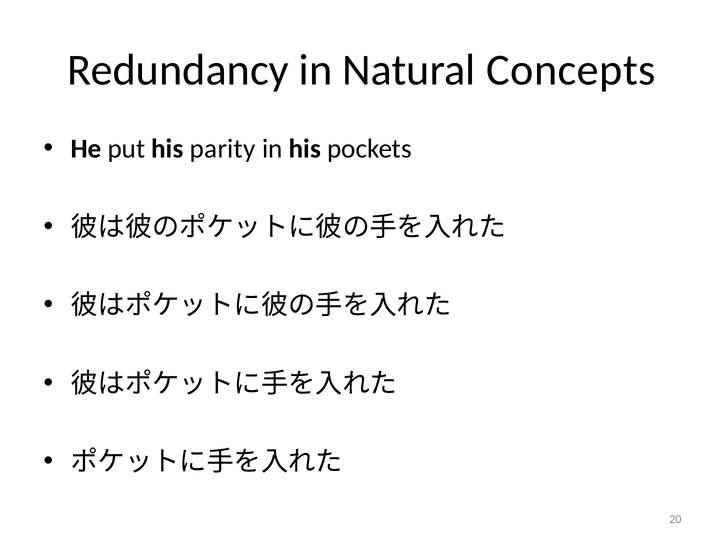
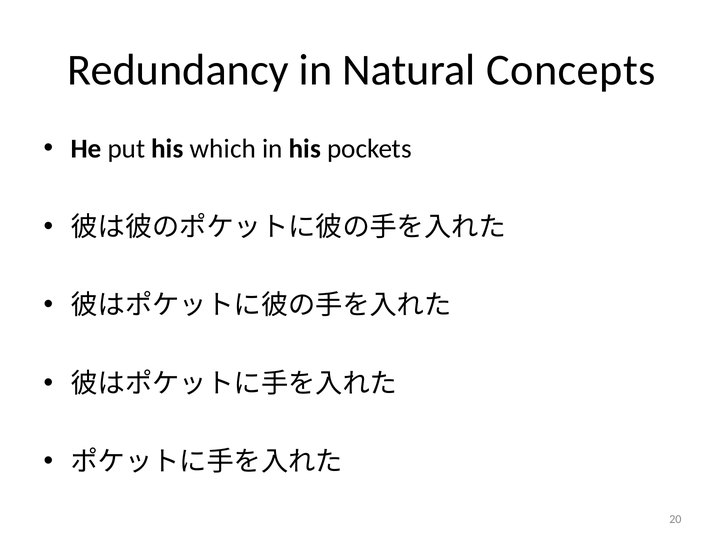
parity: parity -> which
